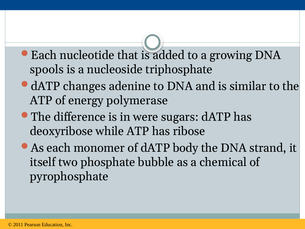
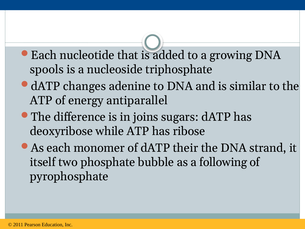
polymerase: polymerase -> antiparallel
were: were -> joins
body: body -> their
chemical: chemical -> following
